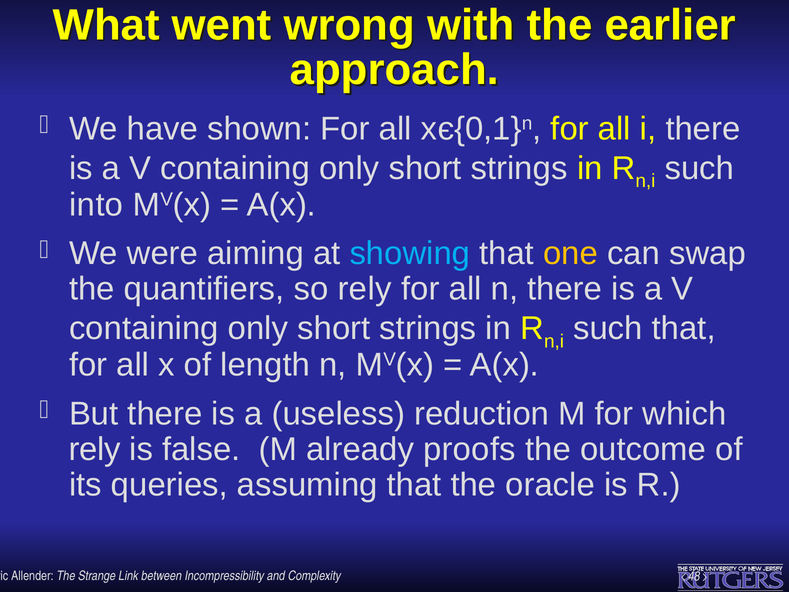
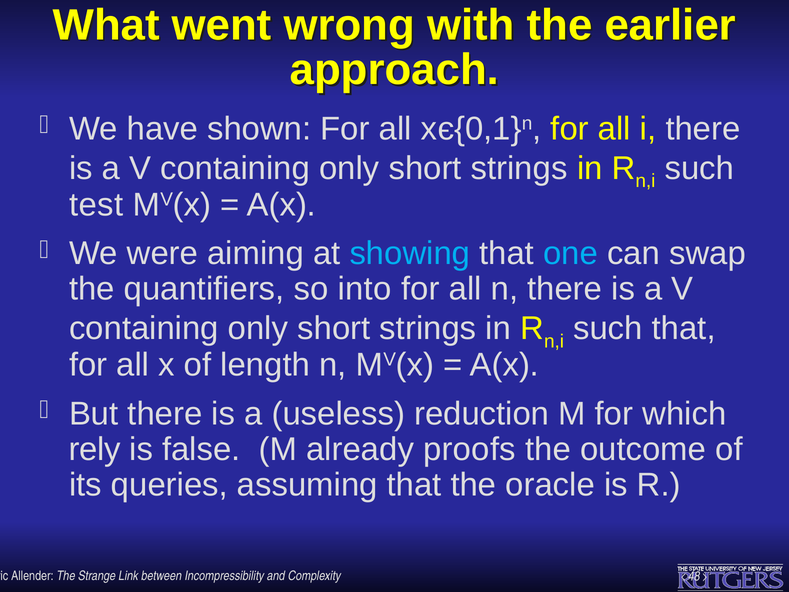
into: into -> test
one colour: yellow -> light blue
so rely: rely -> into
